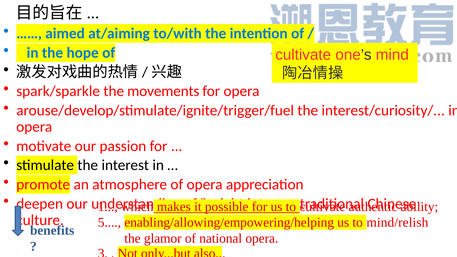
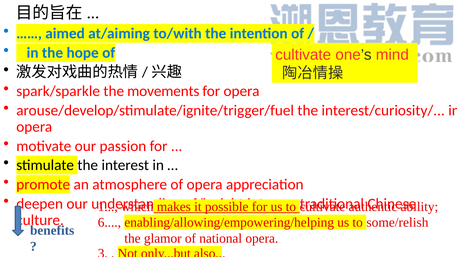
5: 5 -> 6
mind/relish: mind/relish -> some/relish
